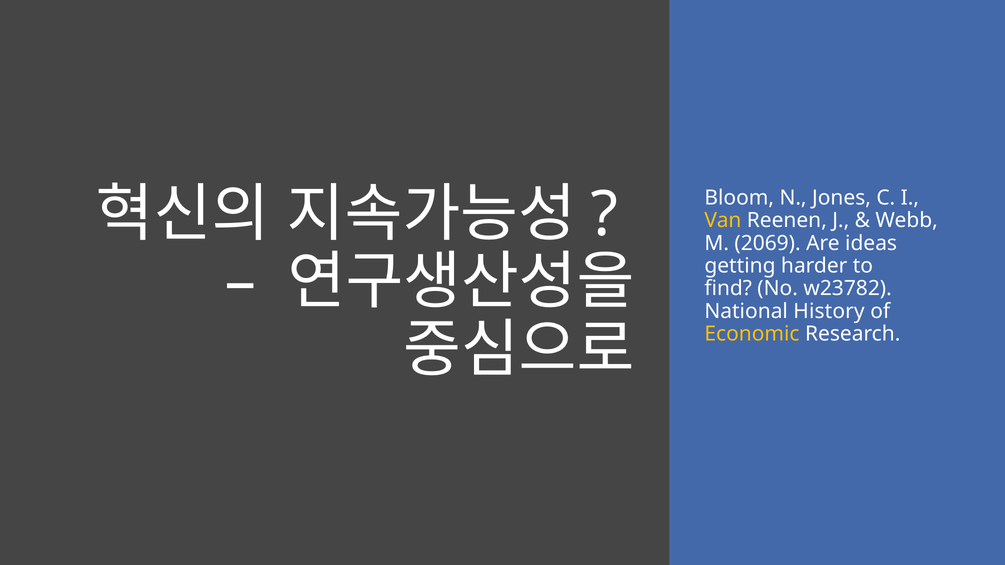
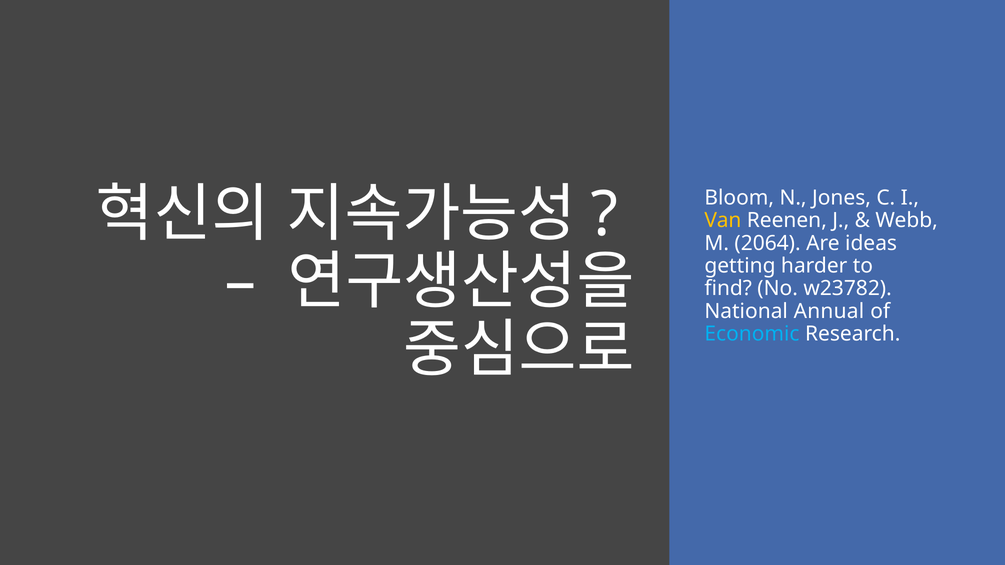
2069: 2069 -> 2064
History: History -> Annual
Economic colour: yellow -> light blue
